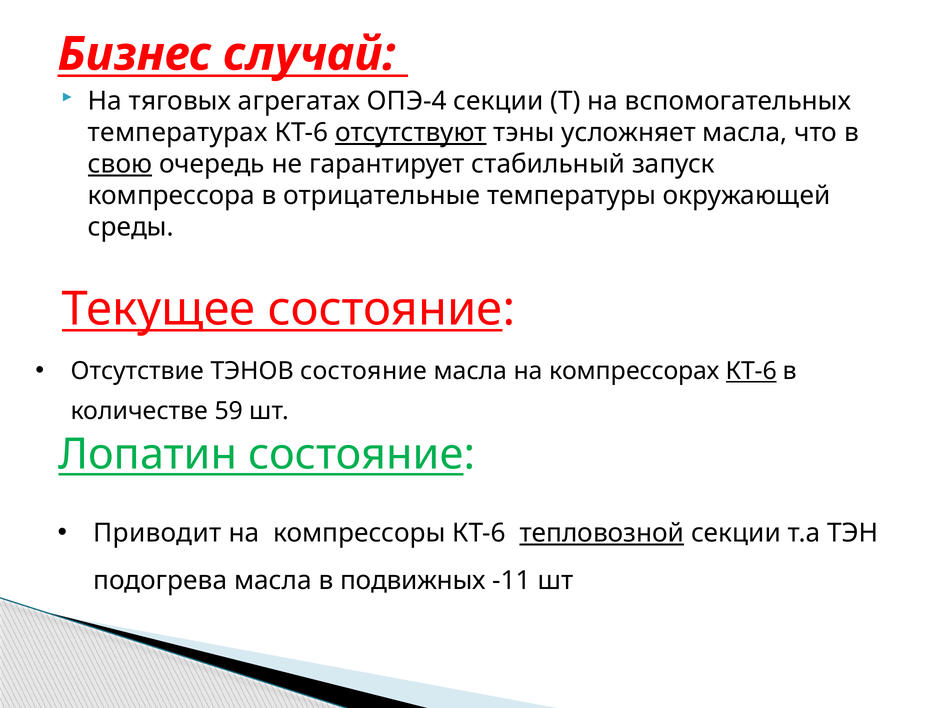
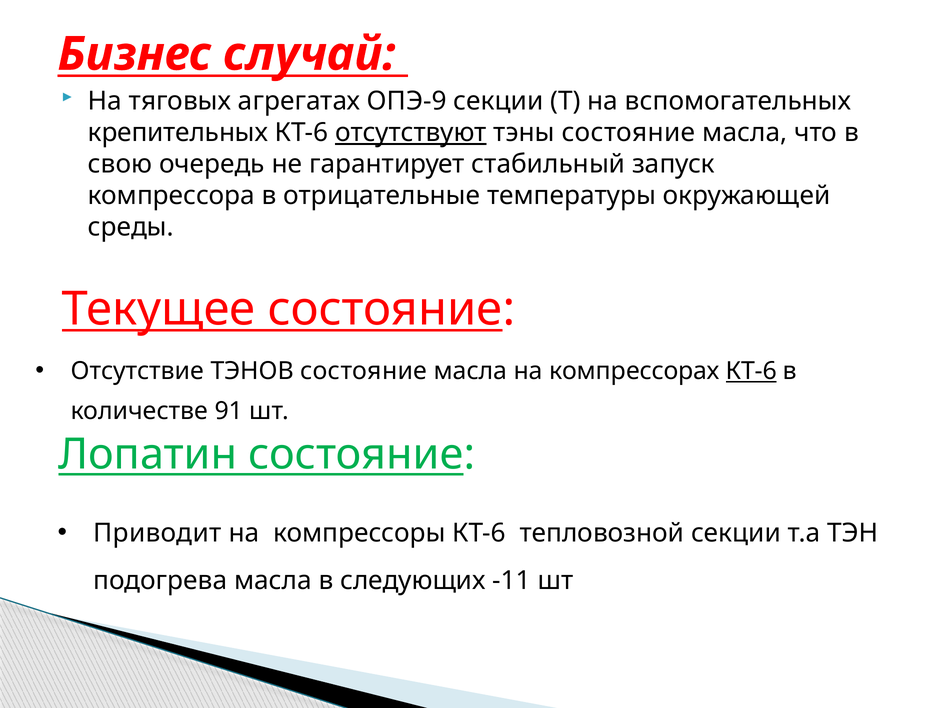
ОПЭ-4: ОПЭ-4 -> ОПЭ-9
температурах: температурах -> крепительных
тэны усложняет: усложняет -> состояние
свою underline: present -> none
59: 59 -> 91
тепловозной underline: present -> none
подвижных: подвижных -> следующих
